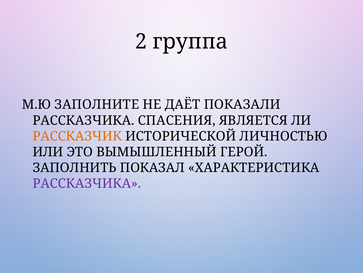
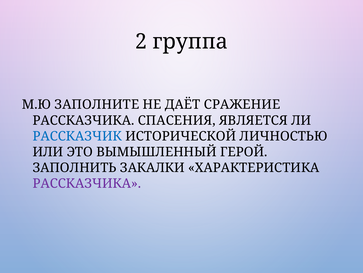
ПОКАЗАЛИ: ПОКАЗАЛИ -> СРАЖЕНИЕ
РАССКАЗЧИК colour: orange -> blue
ПОКАЗАЛ: ПОКАЗАЛ -> ЗАКАЛКИ
